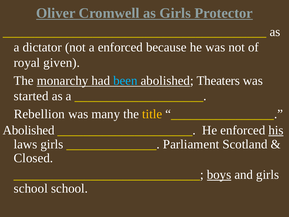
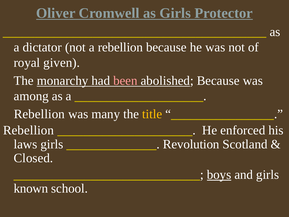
a enforced: enforced -> rebellion
been colour: light blue -> pink
abolished Theaters: Theaters -> Because
started: started -> among
Abolished at (29, 130): Abolished -> Rebellion
his underline: present -> none
Parliament: Parliament -> Revolution
school at (31, 188): school -> known
